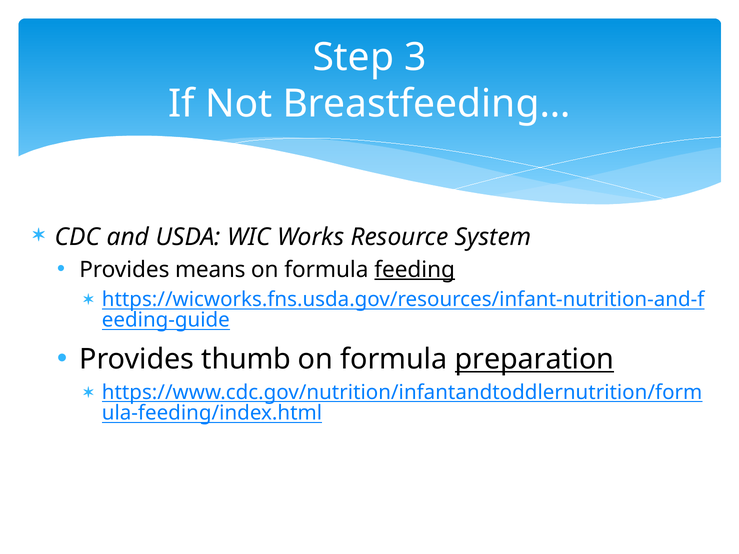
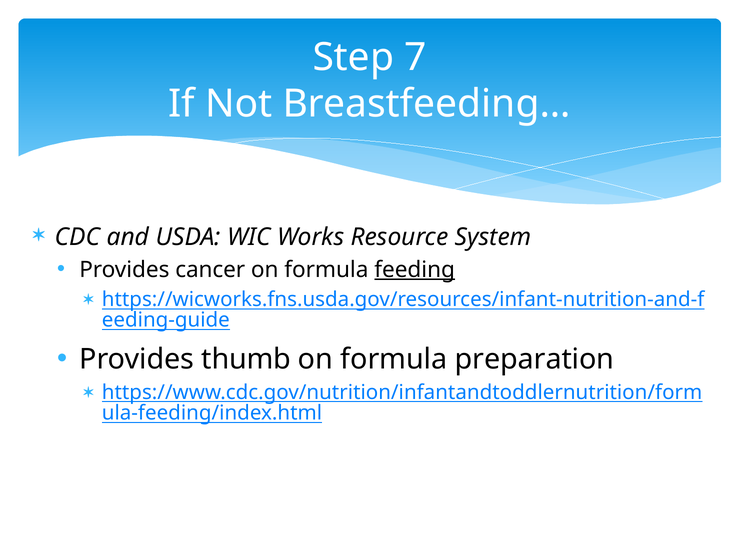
3: 3 -> 7
means: means -> cancer
preparation underline: present -> none
